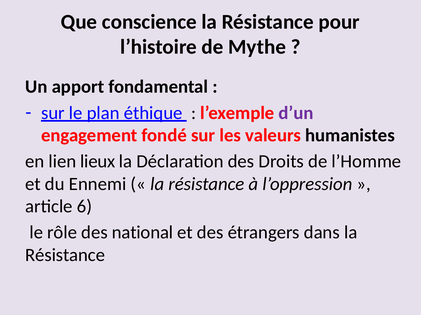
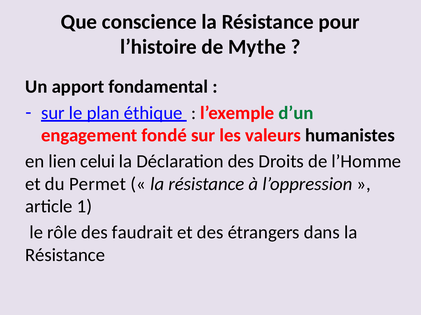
d’un colour: purple -> green
lieux: lieux -> celui
Ennemi: Ennemi -> Permet
6: 6 -> 1
national: national -> faudrait
